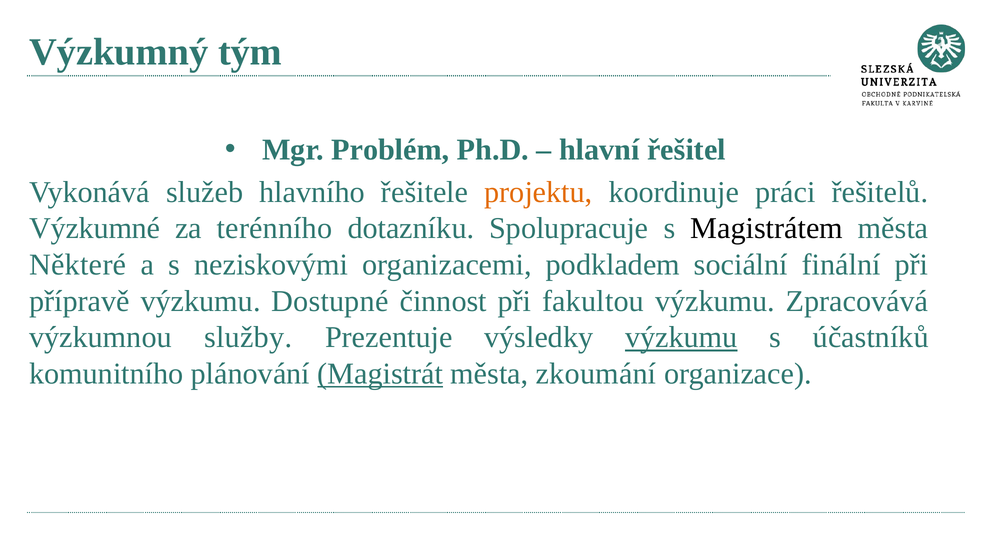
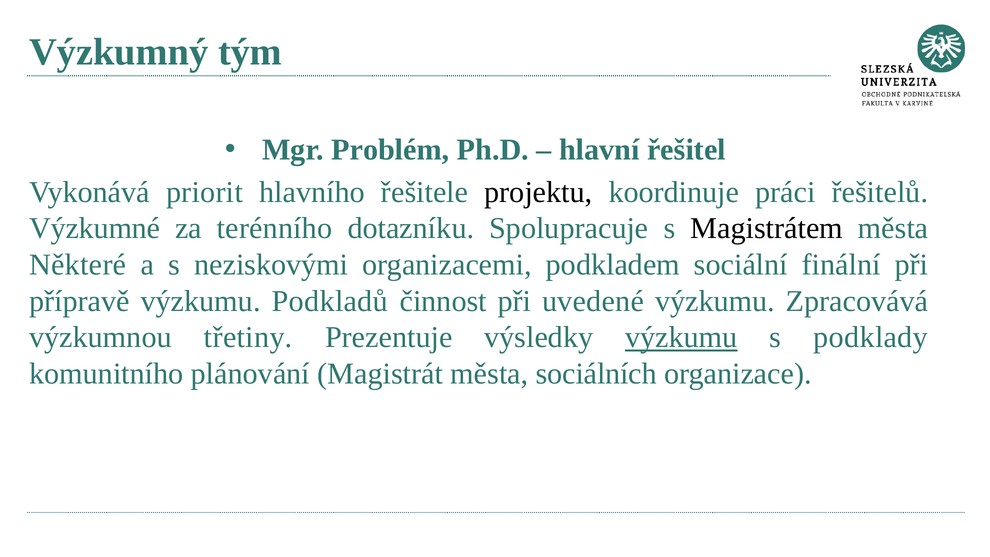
služeb: služeb -> priorit
projektu colour: orange -> black
Dostupné: Dostupné -> Podkladů
fakultou: fakultou -> uvedené
služby: služby -> třetiny
účastníků: účastníků -> podklady
Magistrát underline: present -> none
zkoumání: zkoumání -> sociálních
